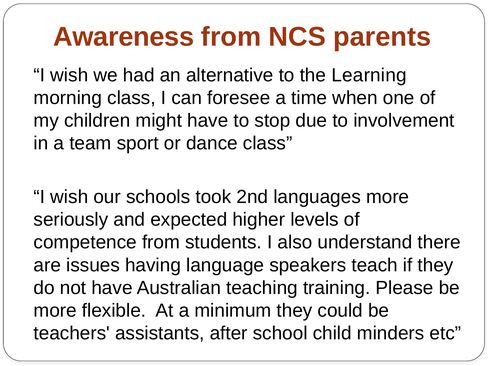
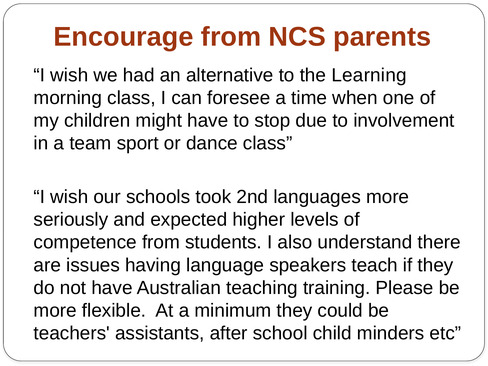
Awareness: Awareness -> Encourage
